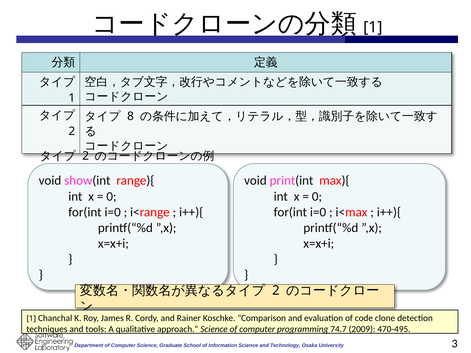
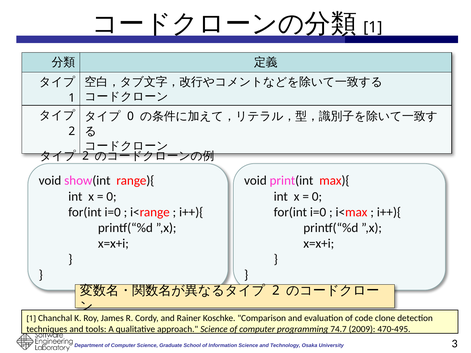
8 at (131, 116): 8 -> 0
